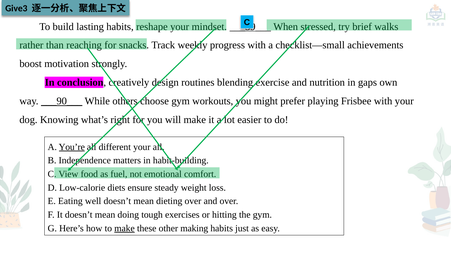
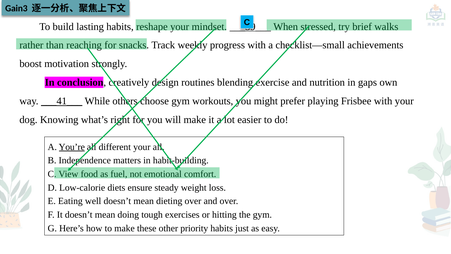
Give3: Give3 -> Gain3
___90___: ___90___ -> ___41___
make at (124, 228) underline: present -> none
making: making -> priority
